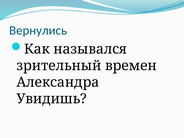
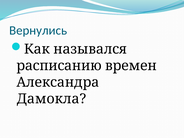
зрительный: зрительный -> расписанию
Увидишь: Увидишь -> Дамокла
